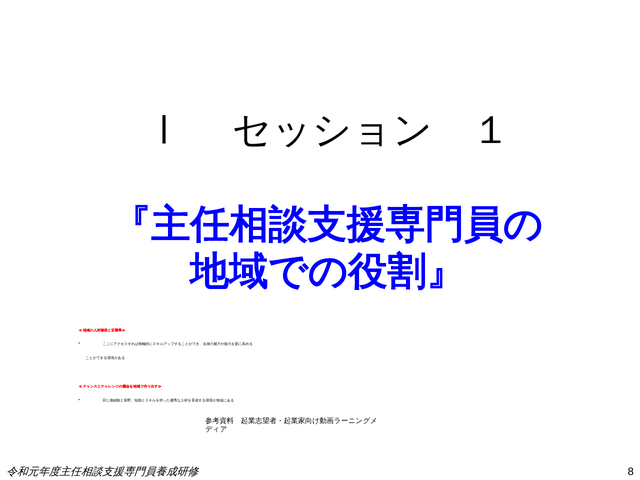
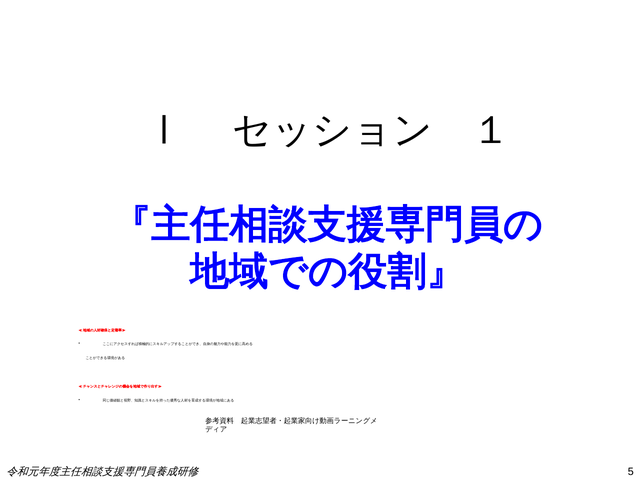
8: 8 -> 5
